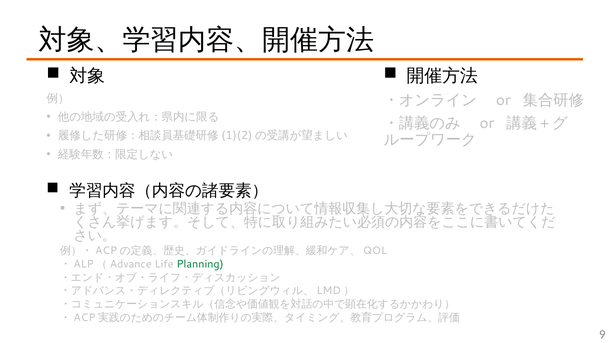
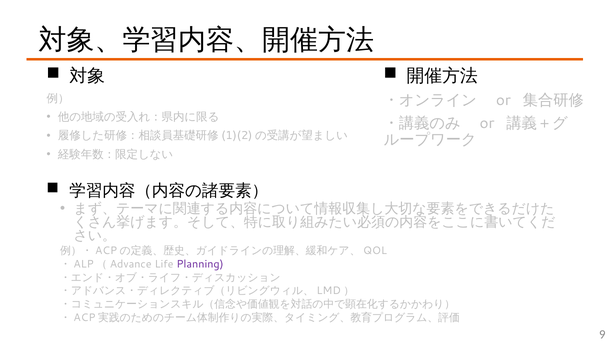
Planning colour: green -> purple
